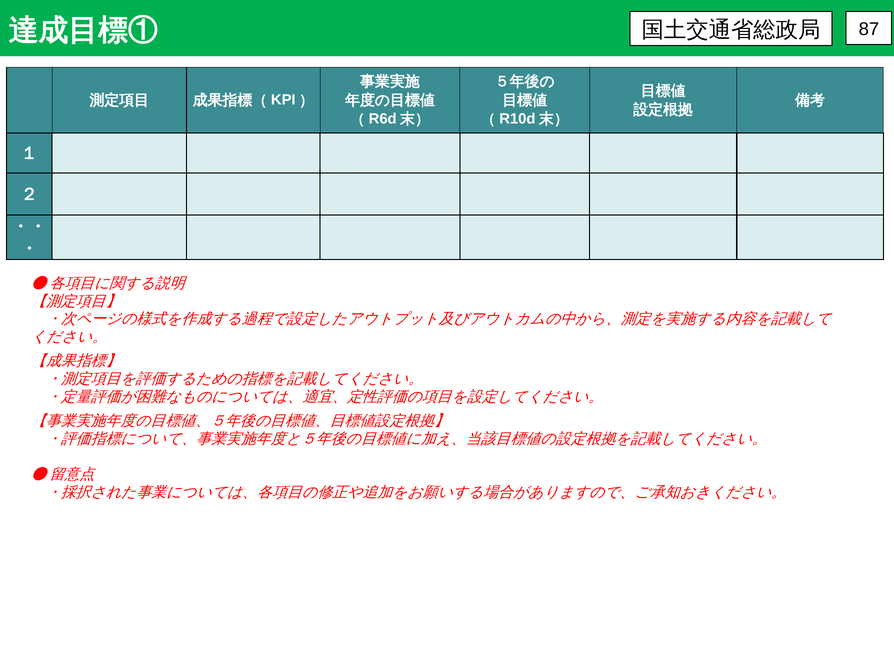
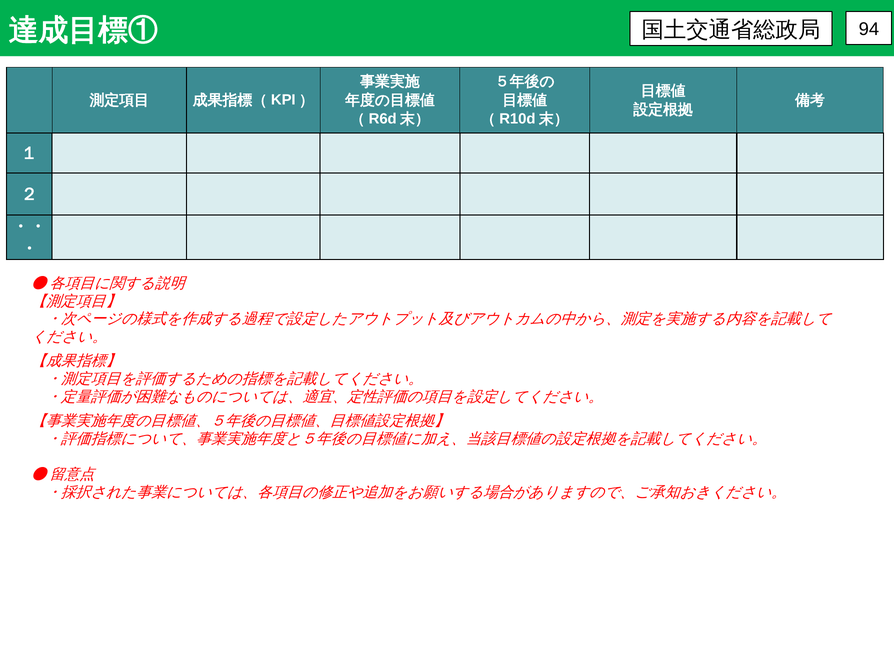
87: 87 -> 94
